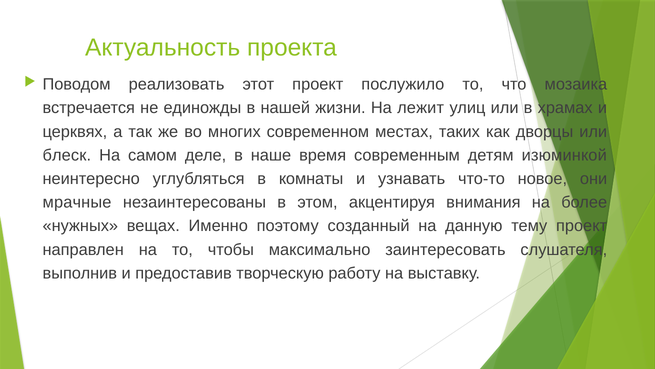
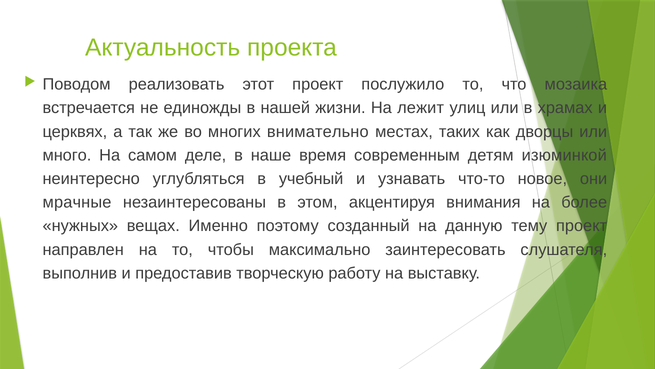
современном: современном -> внимательно
блеск: блеск -> много
комнаты: комнаты -> учебный
